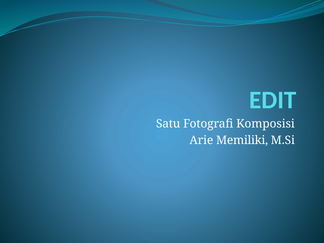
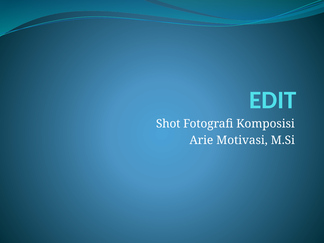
Satu: Satu -> Shot
Memiliki: Memiliki -> Motivasi
